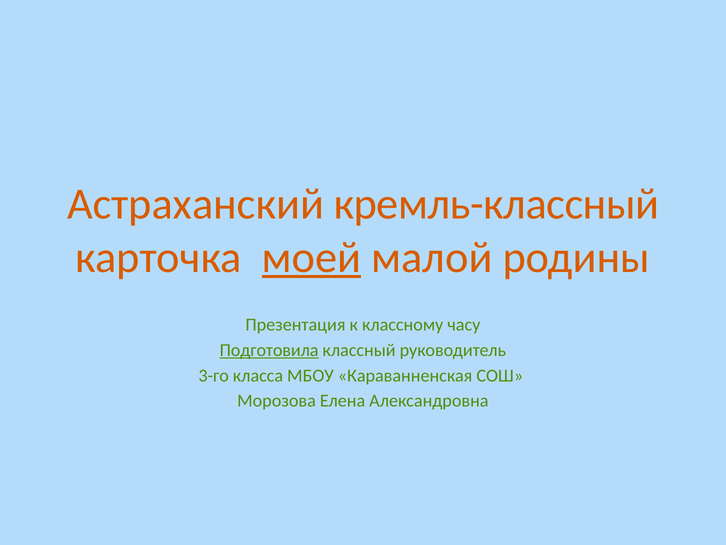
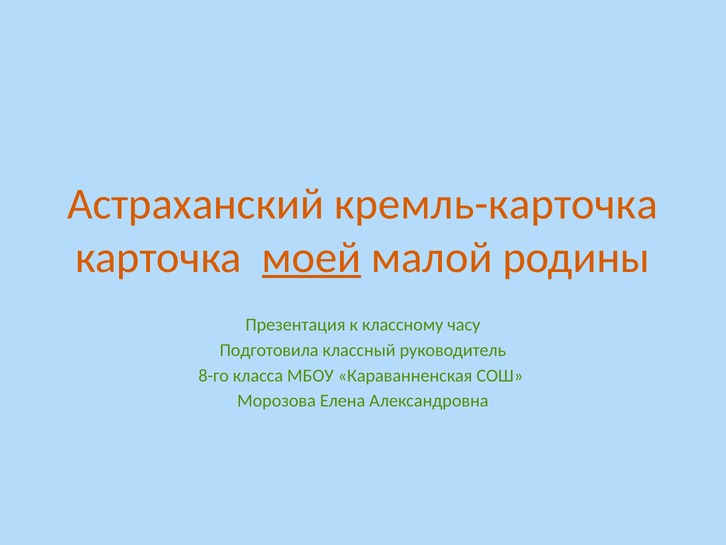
кремль-классный: кремль-классный -> кремль-карточка
Подготовила underline: present -> none
3-го: 3-го -> 8-го
